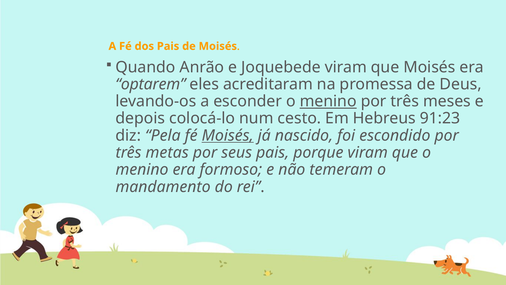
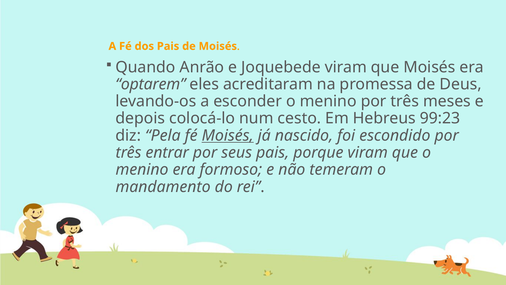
menino at (328, 101) underline: present -> none
91:23: 91:23 -> 99:23
metas: metas -> entrar
